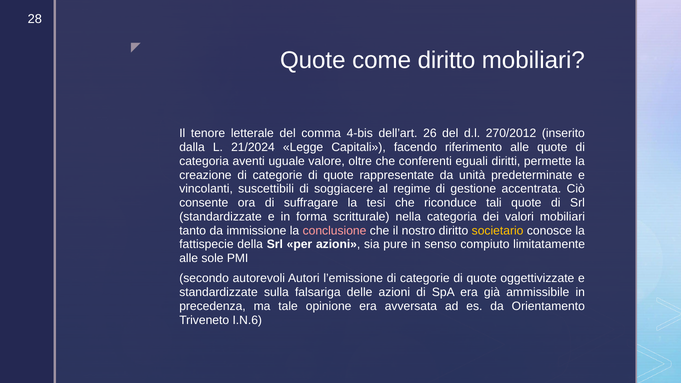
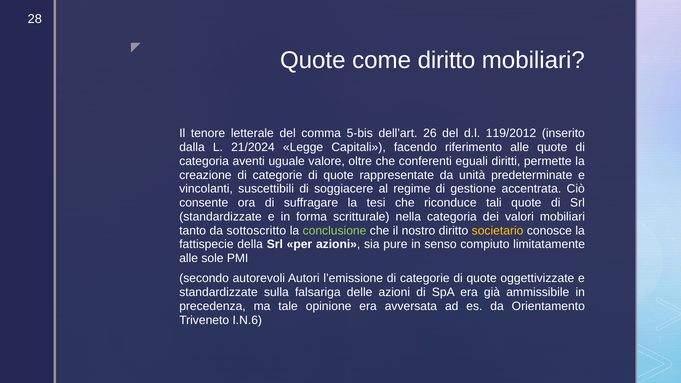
4-bis: 4-bis -> 5-bis
270/2012: 270/2012 -> 119/2012
immissione: immissione -> sottoscritto
conclusione colour: pink -> light green
